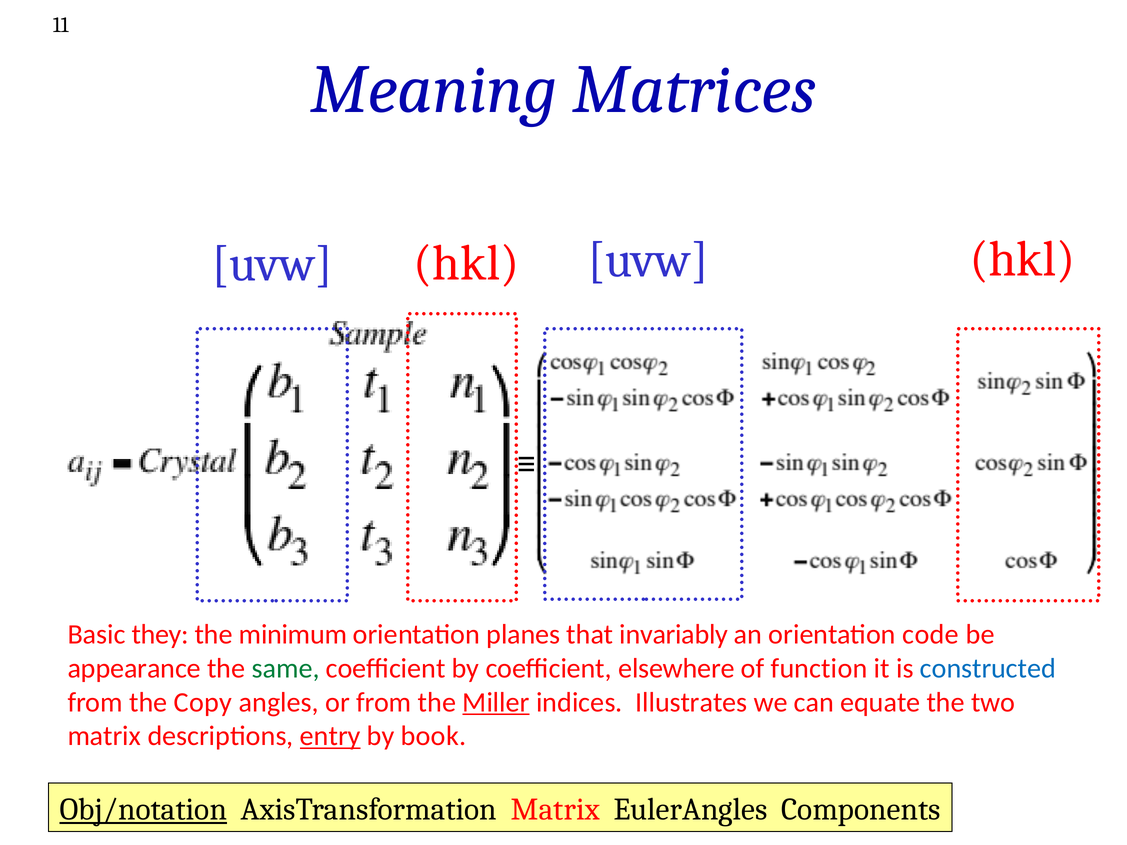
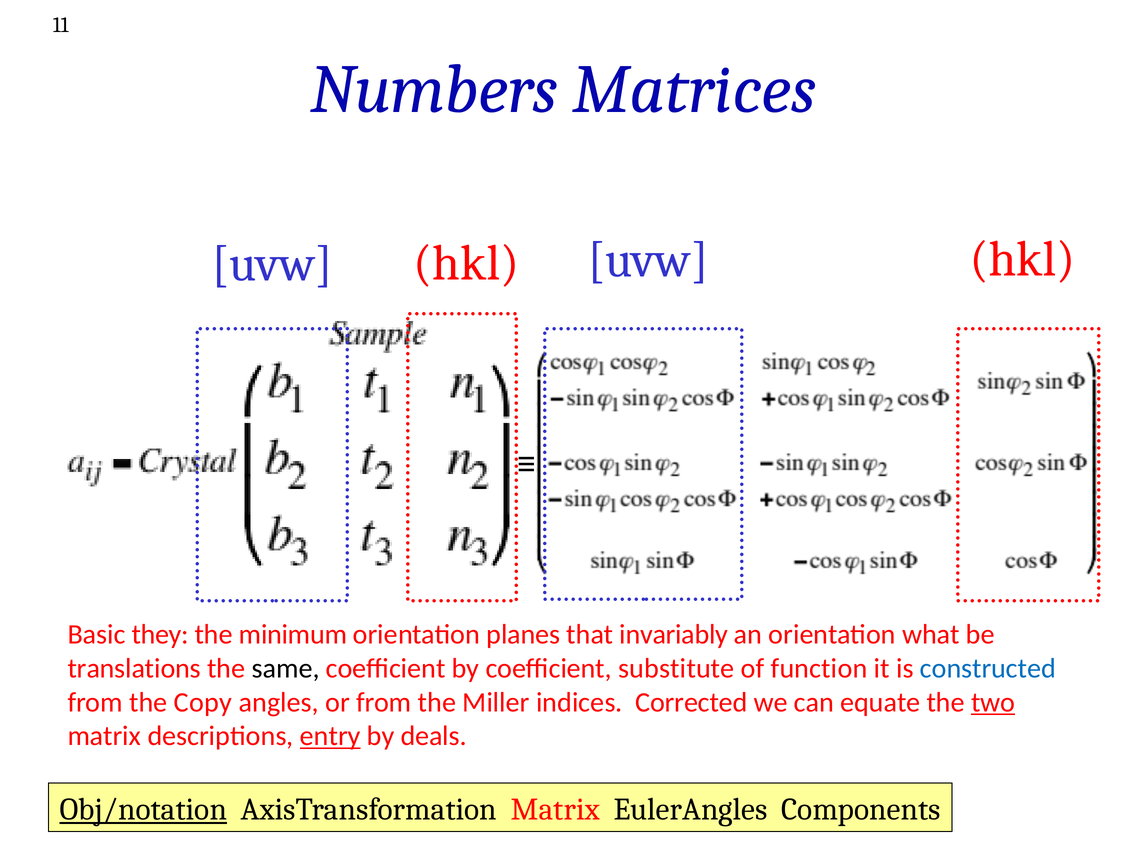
Meaning: Meaning -> Numbers
code: code -> what
appearance: appearance -> translations
same colour: green -> black
elsewhere: elsewhere -> substitute
Miller underline: present -> none
Illustrates: Illustrates -> Corrected
two underline: none -> present
book: book -> deals
